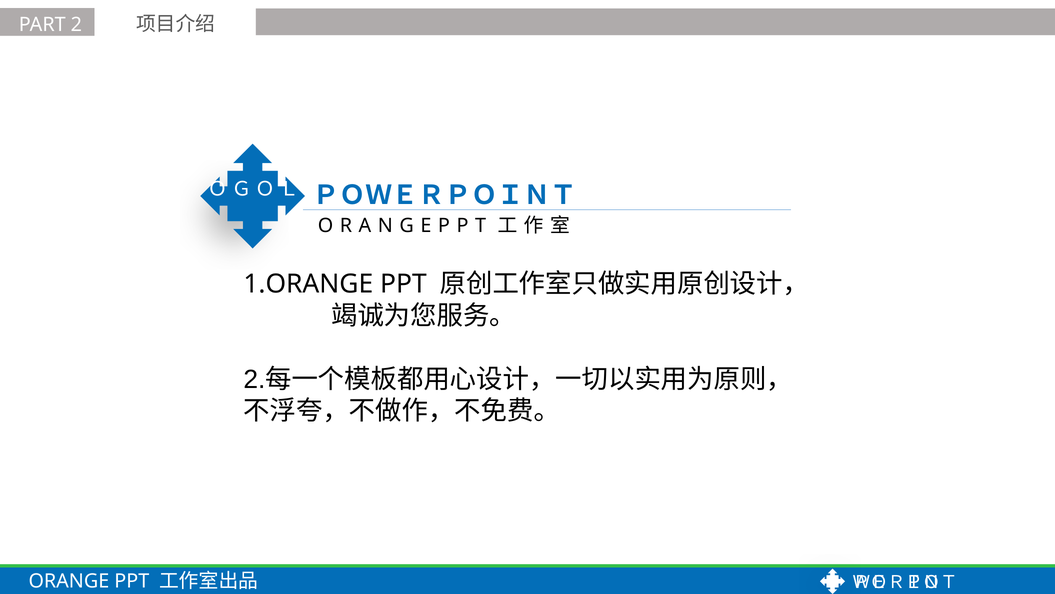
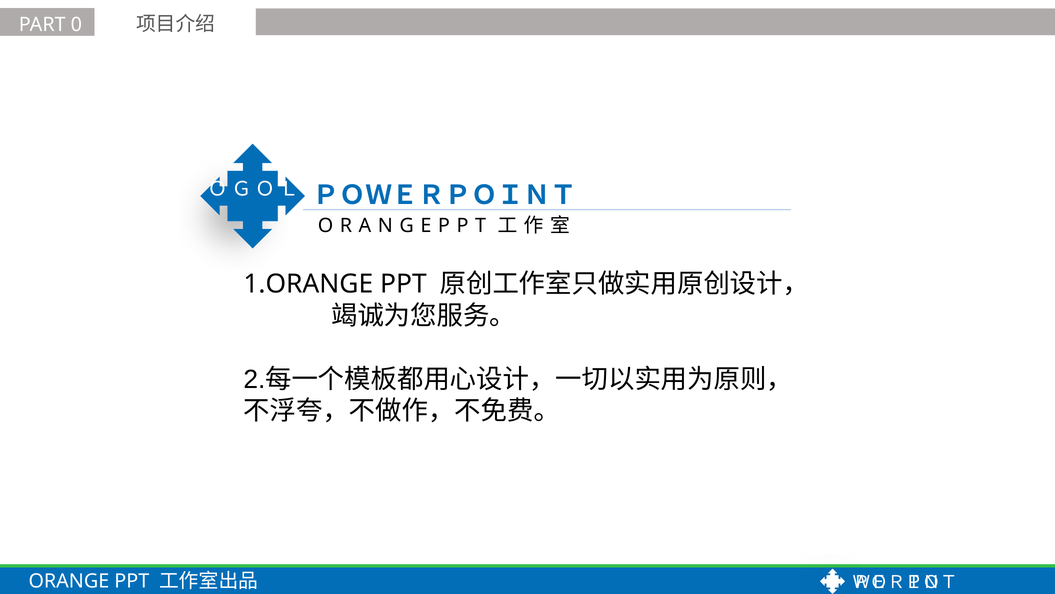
2: 2 -> 0
